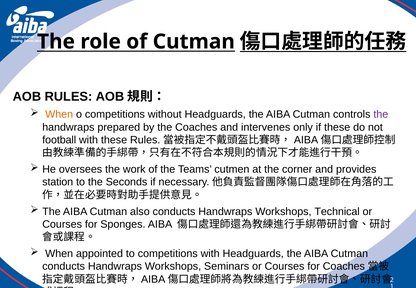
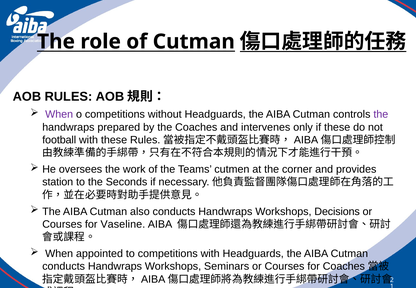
When at (59, 114) colour: orange -> purple
Technical: Technical -> Decisions
Sponges: Sponges -> Vaseline
